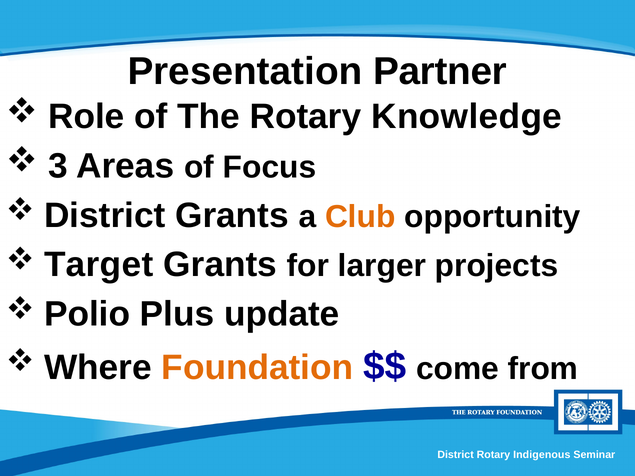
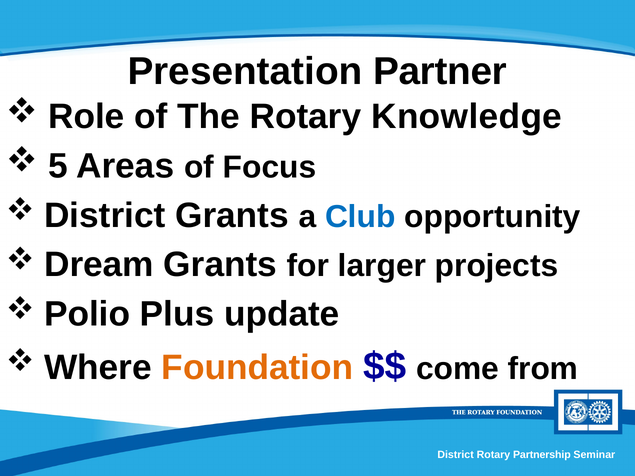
3: 3 -> 5
Club colour: orange -> blue
Target: Target -> Dream
Indigenous: Indigenous -> Partnership
